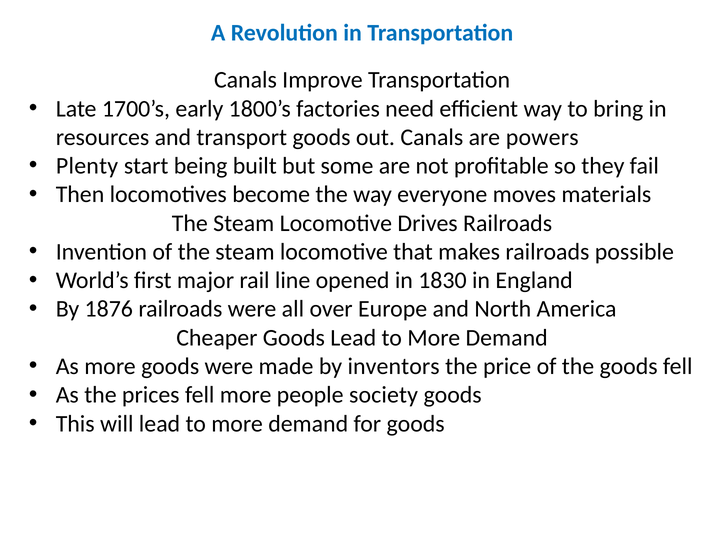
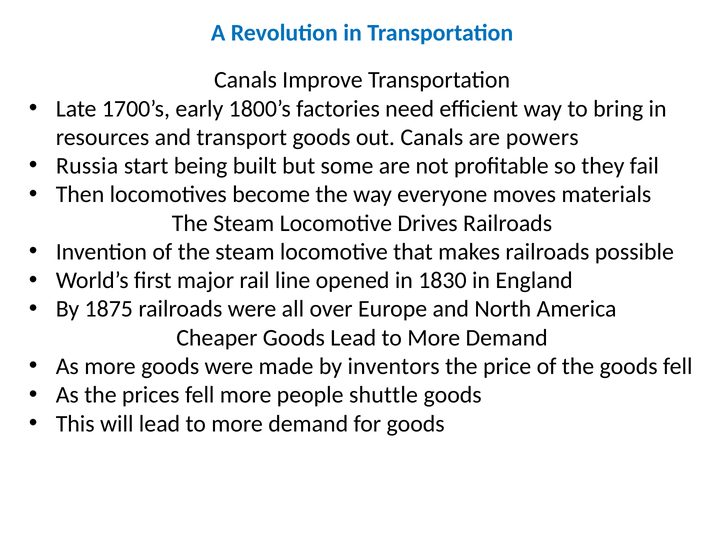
Plenty: Plenty -> Russia
1876: 1876 -> 1875
society: society -> shuttle
